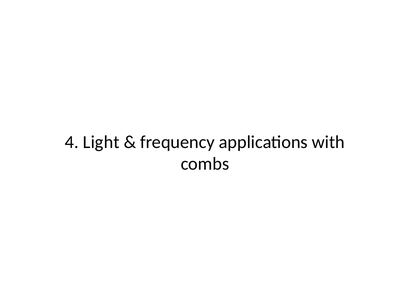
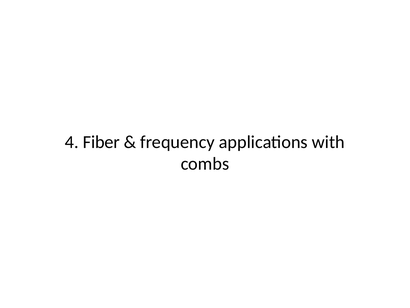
Light: Light -> Fiber
